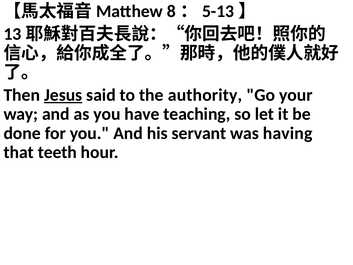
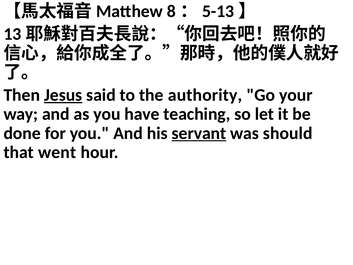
servant underline: none -> present
having: having -> should
teeth: teeth -> went
